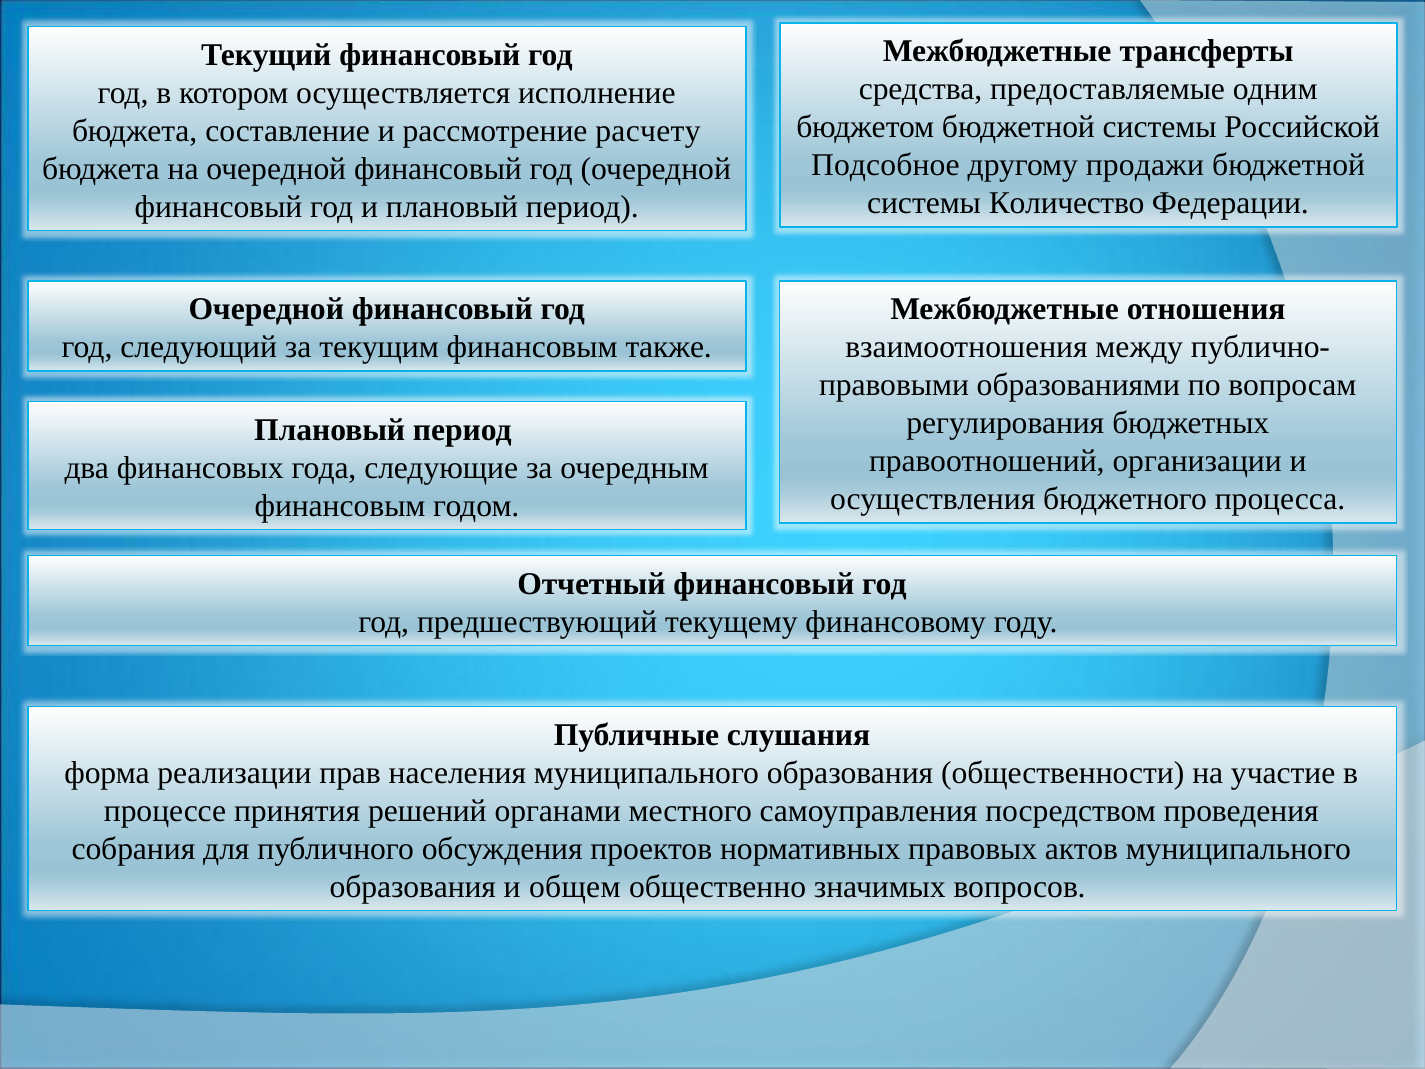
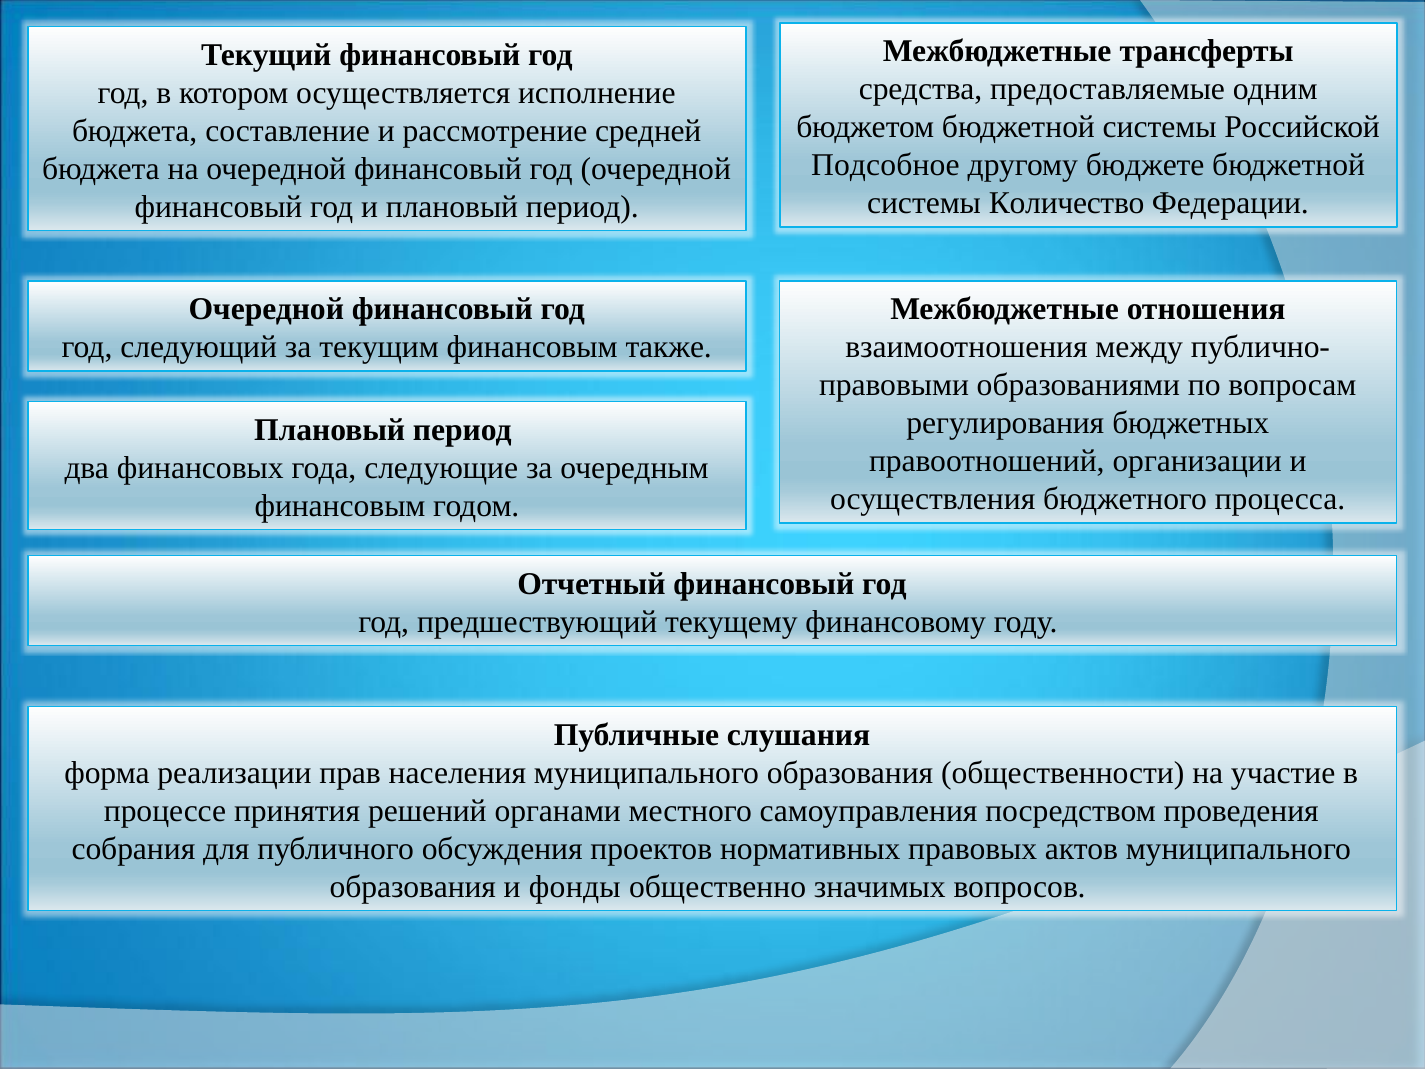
расчету: расчету -> средней
продажи: продажи -> бюджете
общем: общем -> фонды
